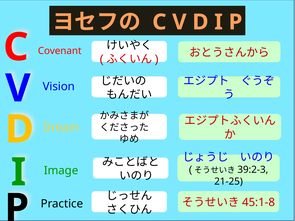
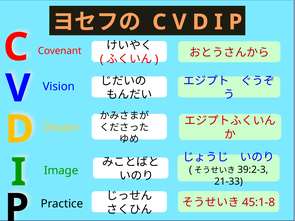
21-25: 21-25 -> 21-33
